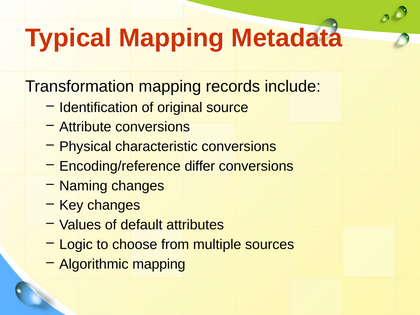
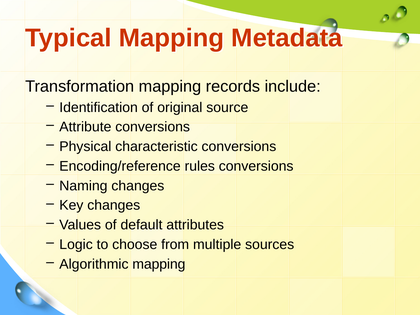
differ: differ -> rules
